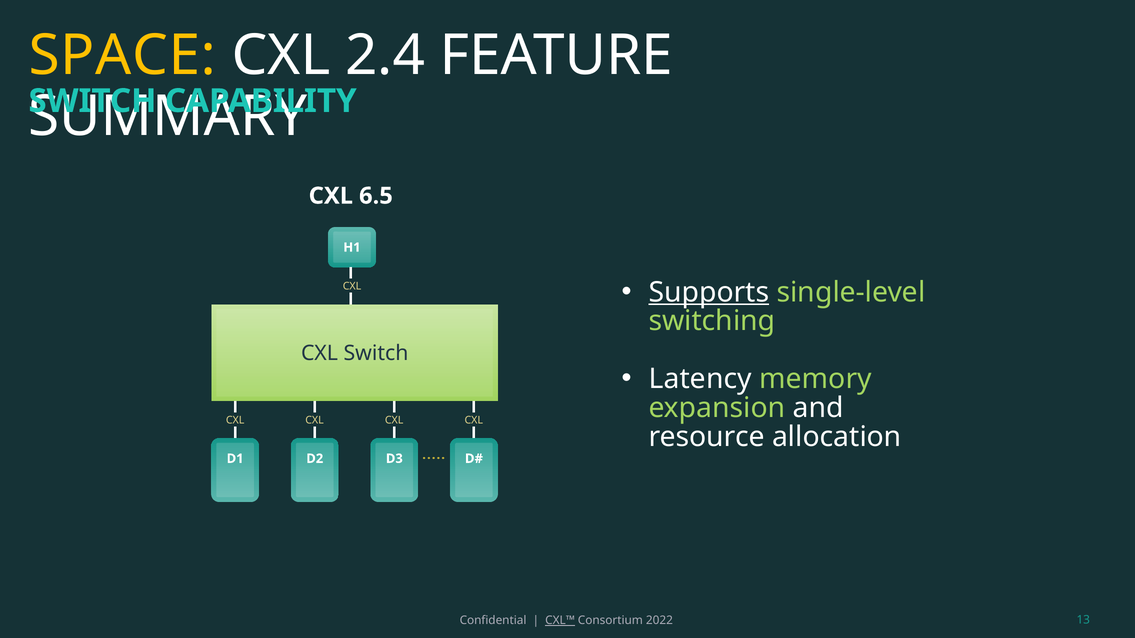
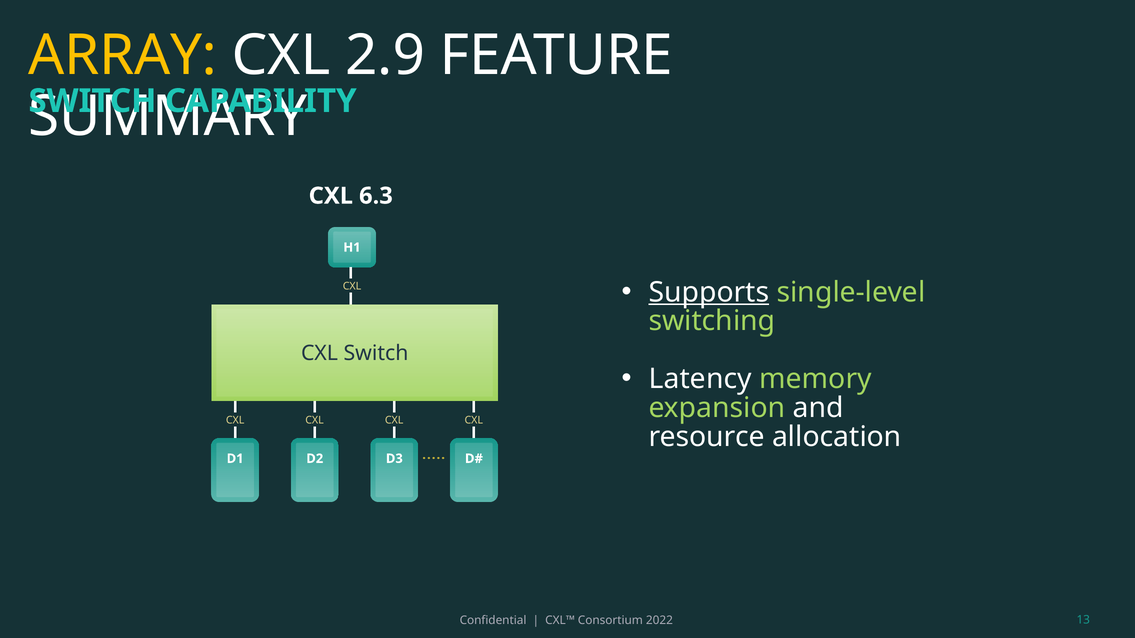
SPACE: SPACE -> ARRAY
2.4: 2.4 -> 2.9
6.5: 6.5 -> 6.3
CXL™ underline: present -> none
